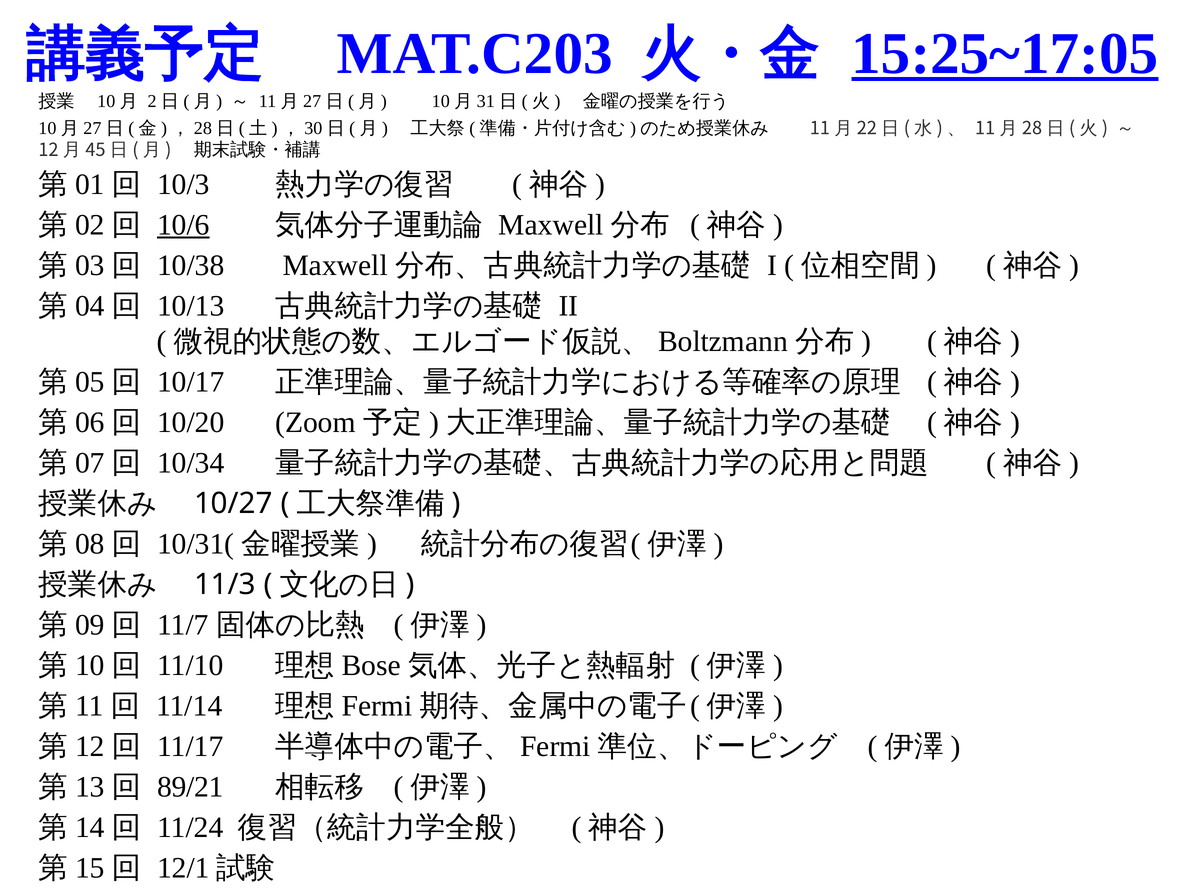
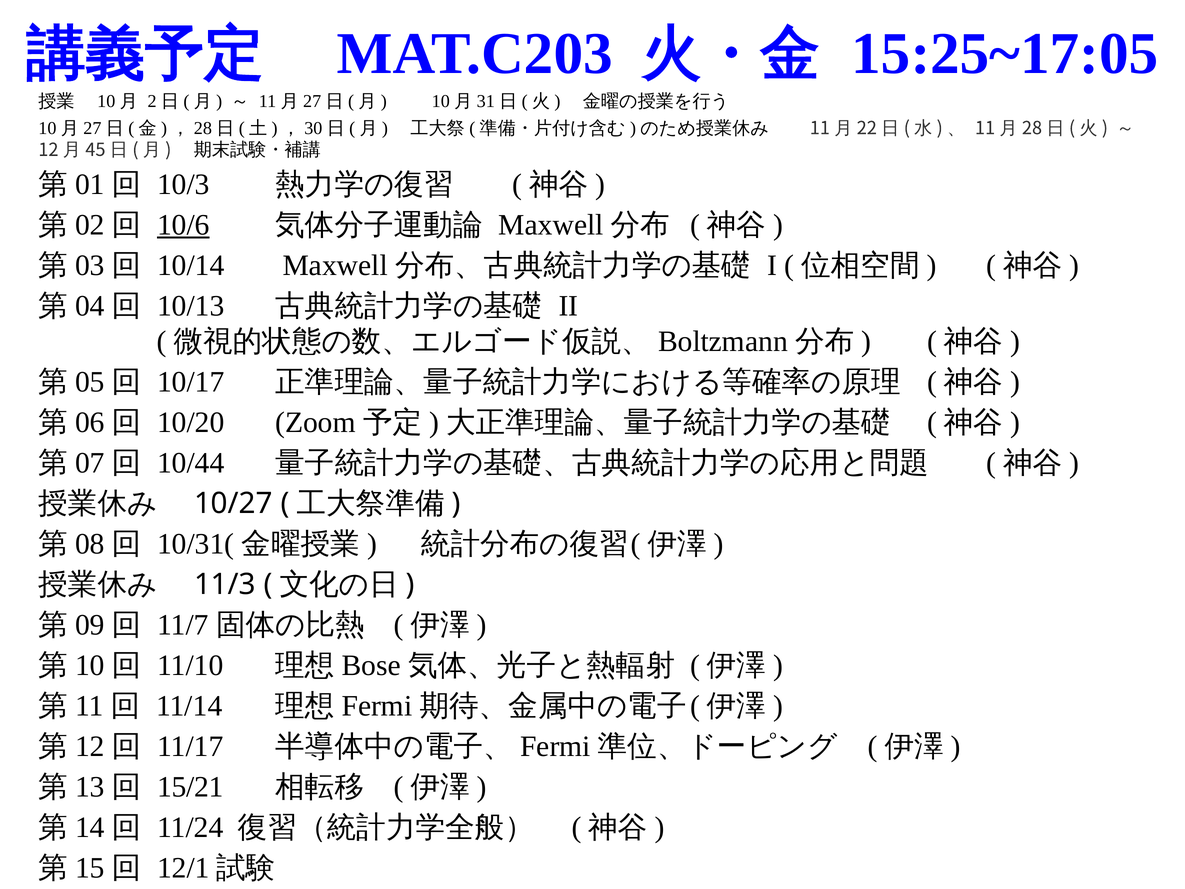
15:25~17:05 underline: present -> none
10/38: 10/38 -> 10/14
10/34: 10/34 -> 10/44
89/21: 89/21 -> 15/21
